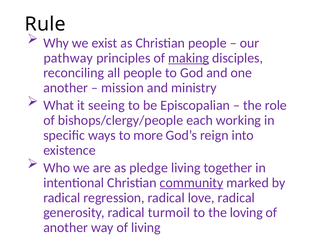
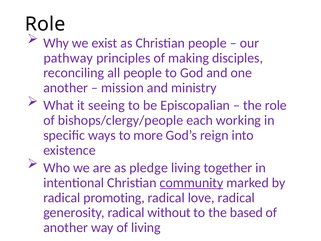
Rule at (45, 24): Rule -> Role
making underline: present -> none
regression: regression -> promoting
turmoil: turmoil -> without
loving: loving -> based
